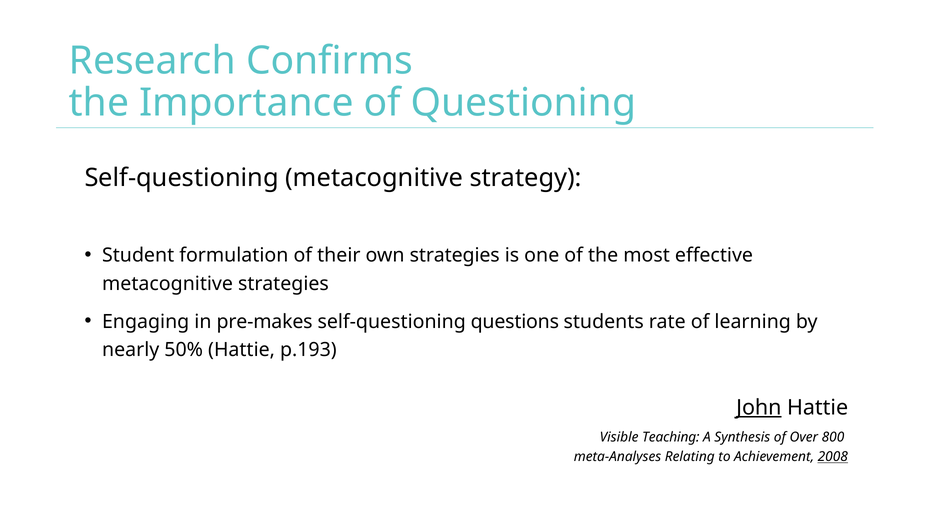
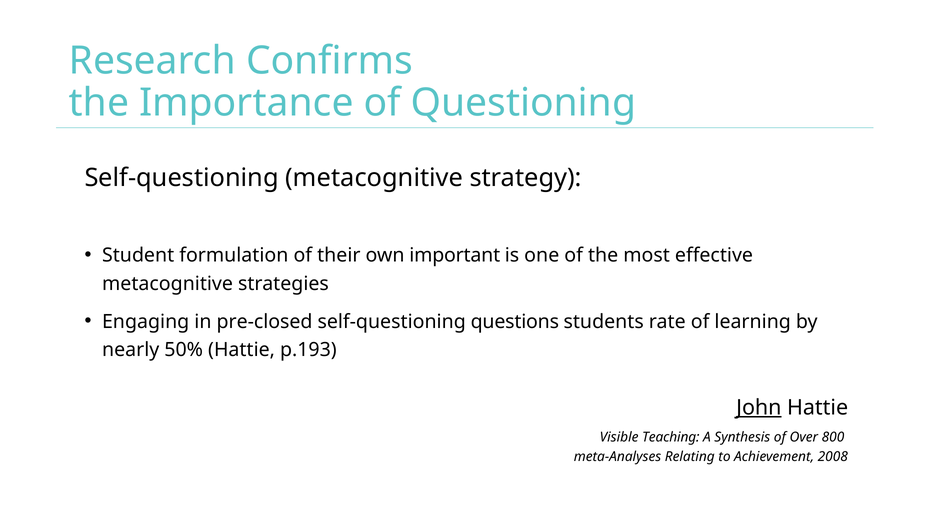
own strategies: strategies -> important
pre-makes: pre-makes -> pre-closed
2008 underline: present -> none
